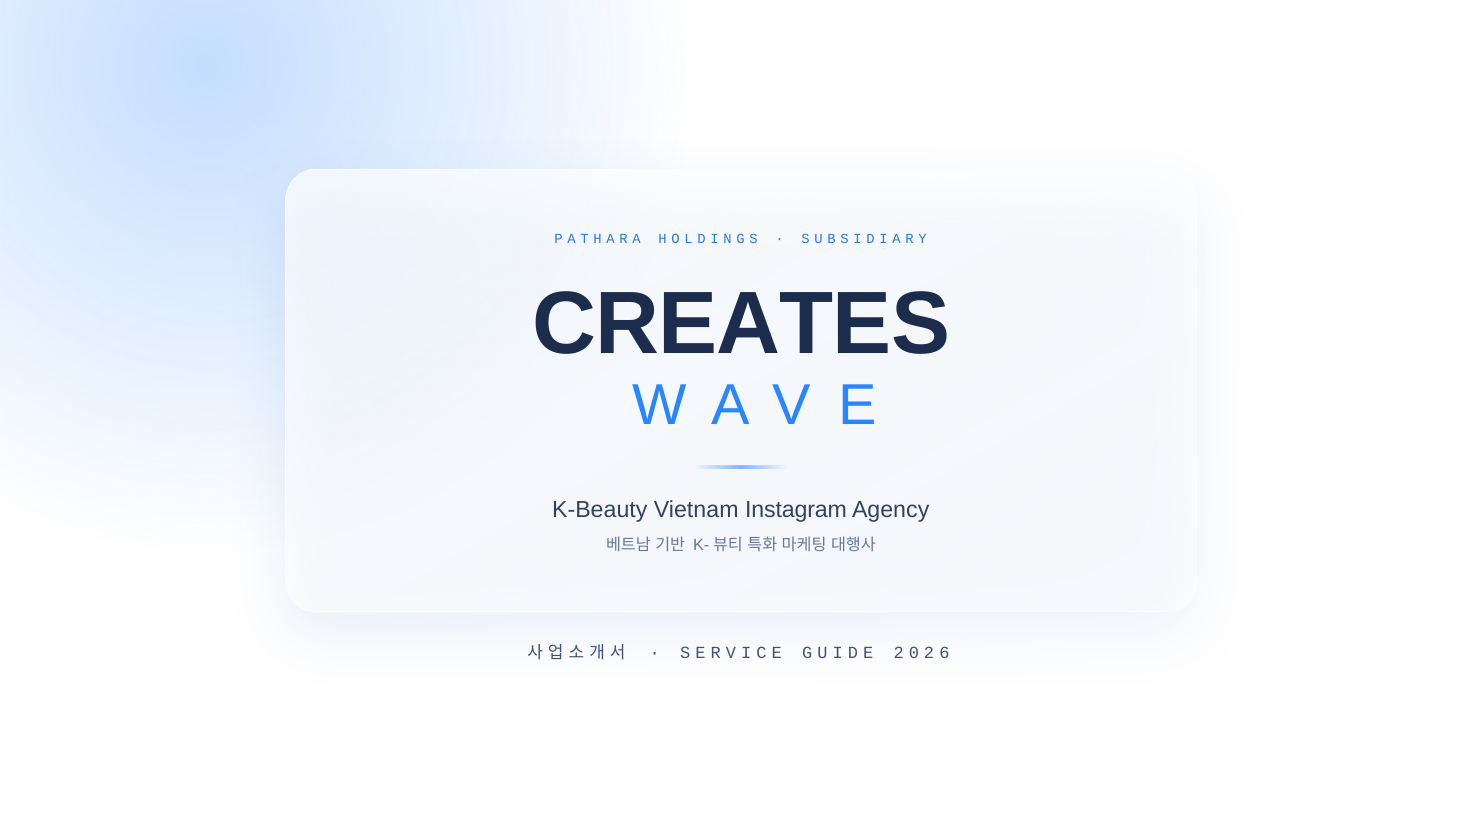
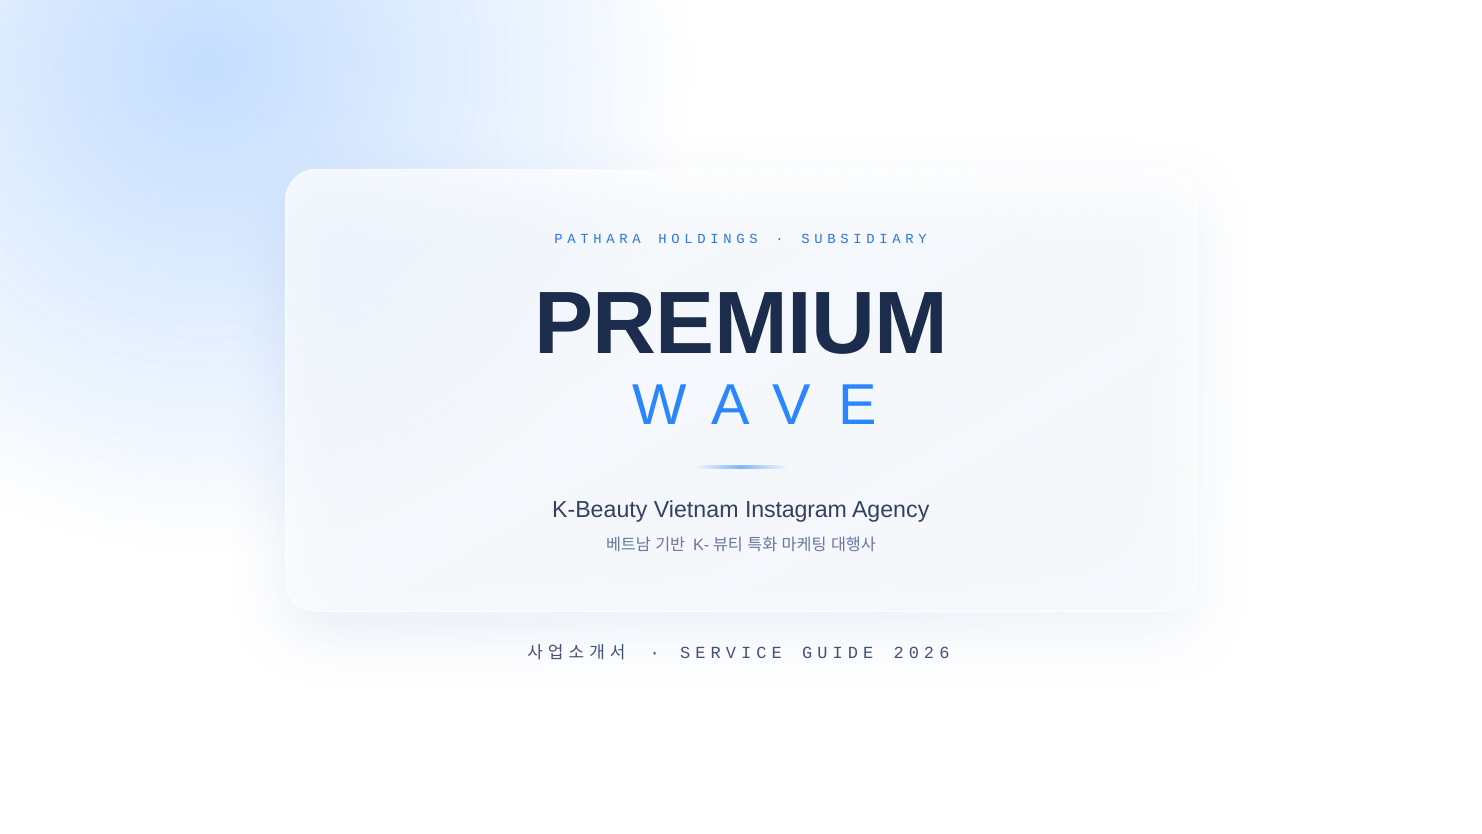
CREATES: CREATES -> PREMIUM
